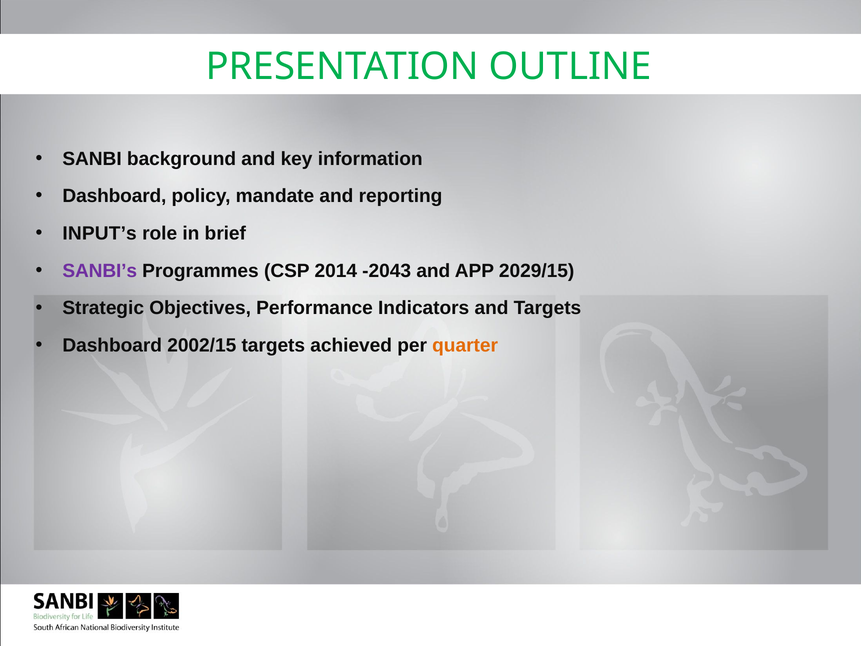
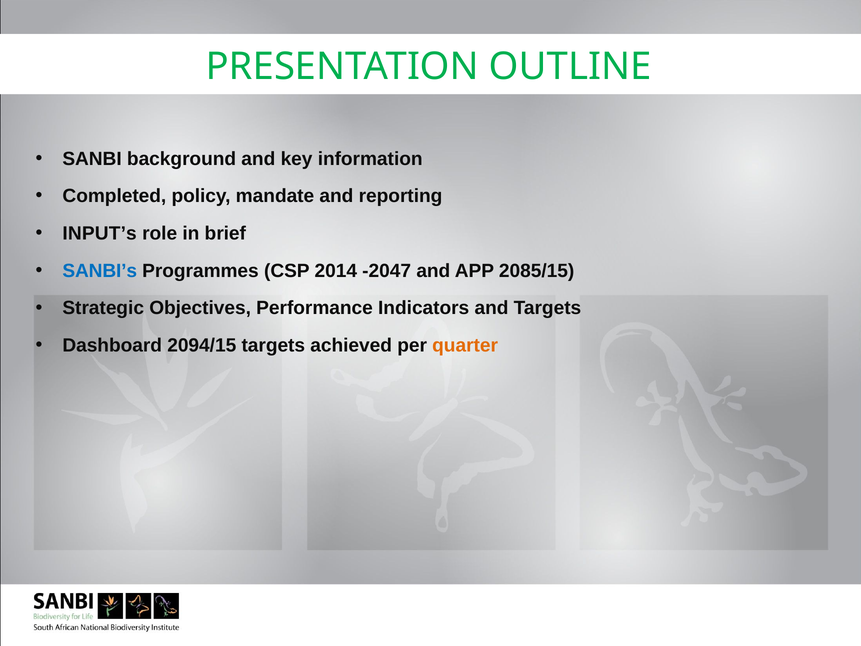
Dashboard at (114, 196): Dashboard -> Completed
SANBI’s colour: purple -> blue
-2043: -2043 -> -2047
2029/15: 2029/15 -> 2085/15
2002/15: 2002/15 -> 2094/15
